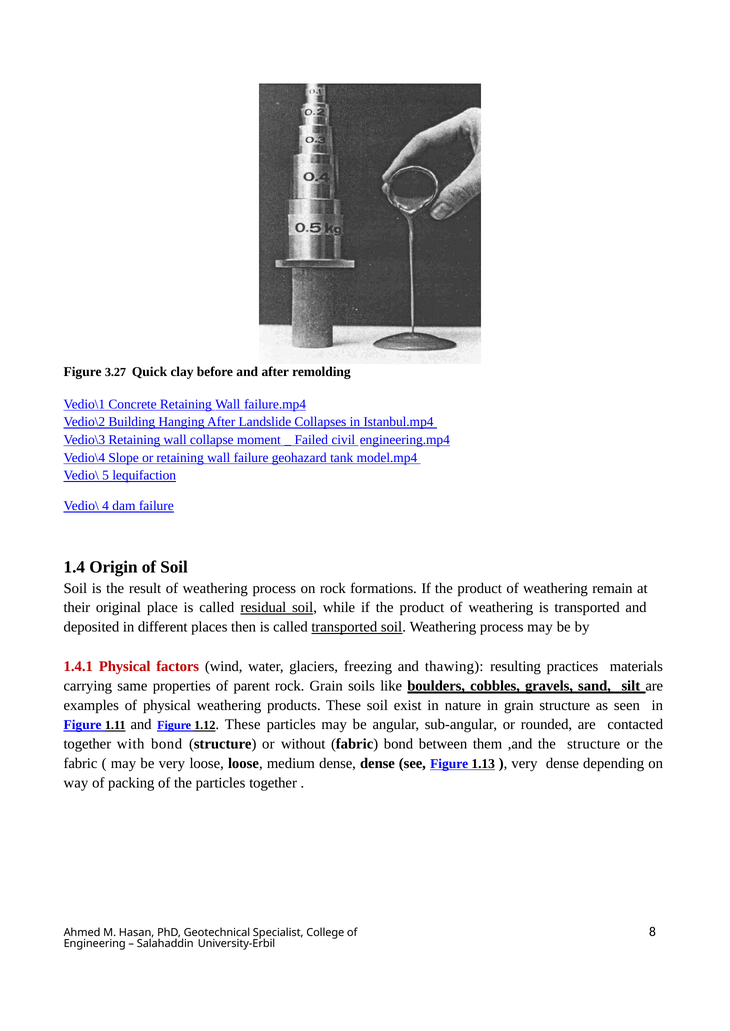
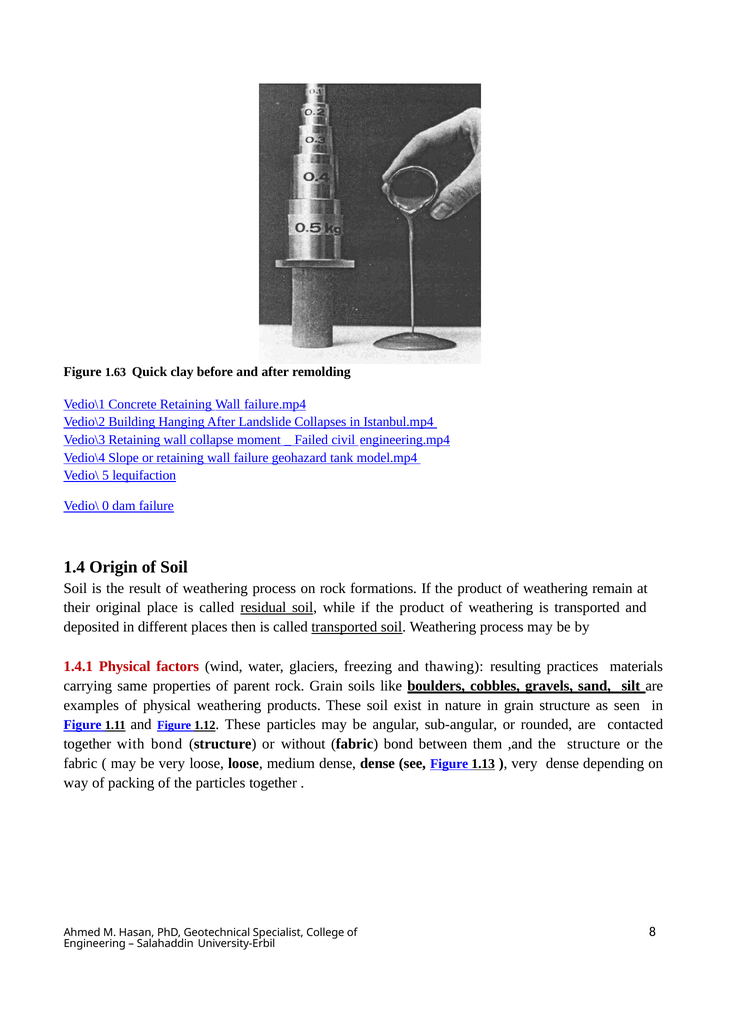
3.27: 3.27 -> 1.63
4: 4 -> 0
